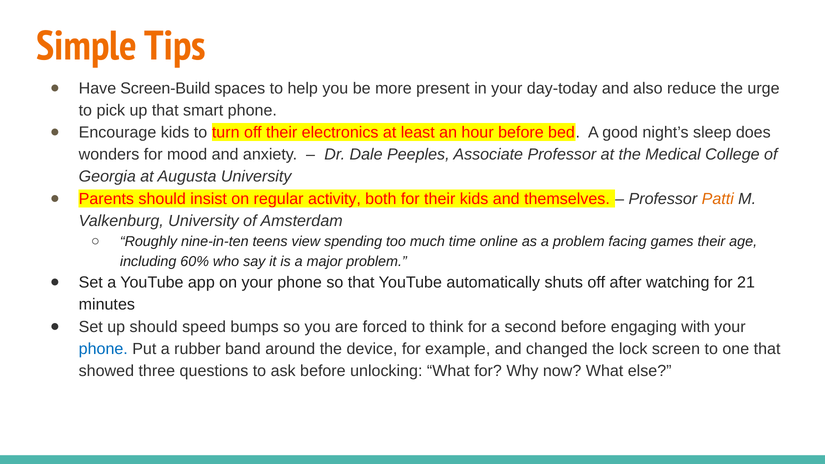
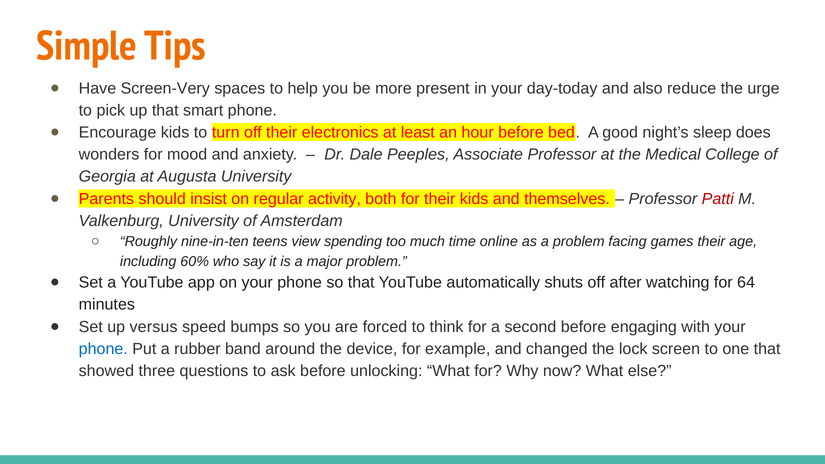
Screen-Build: Screen-Build -> Screen-Very
Patti colour: orange -> red
21: 21 -> 64
up should: should -> versus
